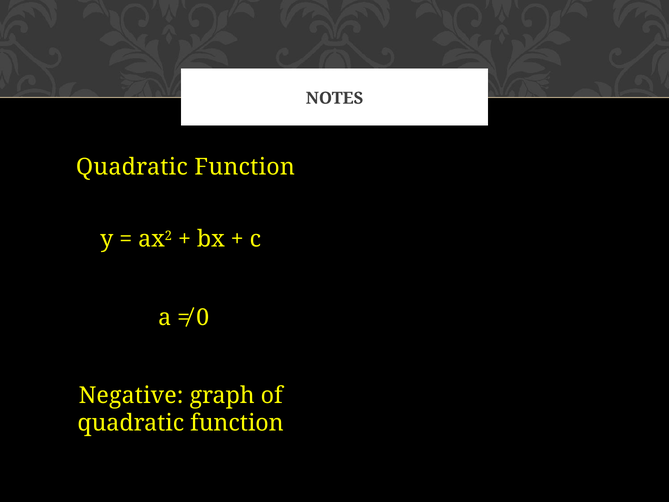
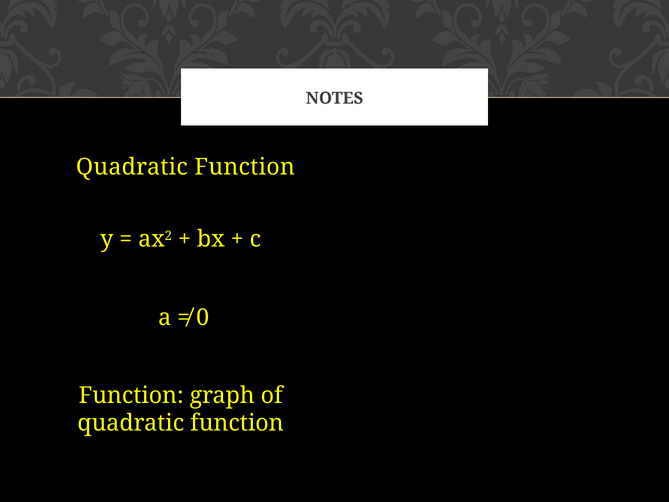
Negative at (131, 395): Negative -> Function
